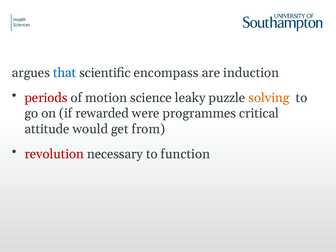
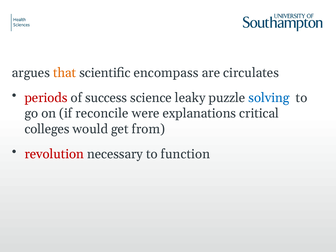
that colour: blue -> orange
induction: induction -> circulates
motion: motion -> success
solving colour: orange -> blue
rewarded: rewarded -> reconcile
programmes: programmes -> explanations
attitude: attitude -> colleges
